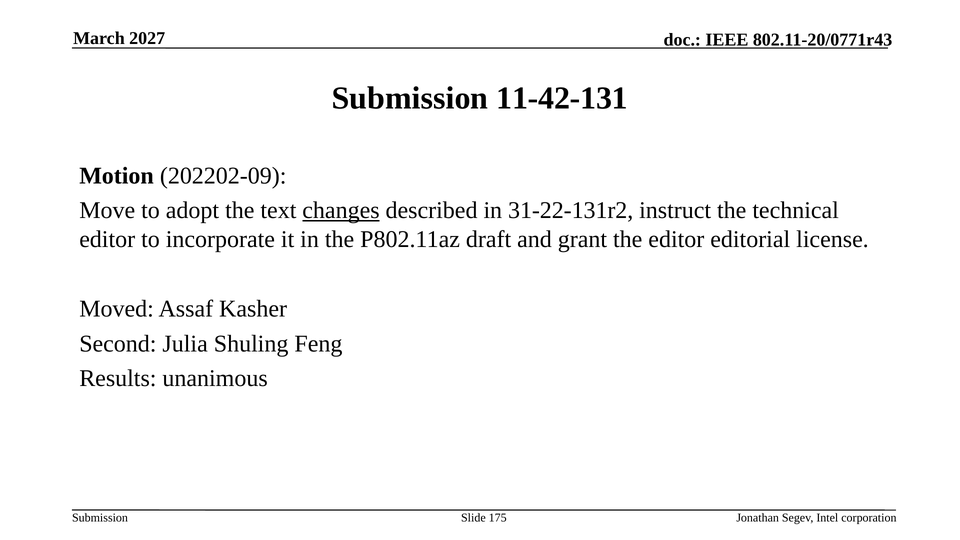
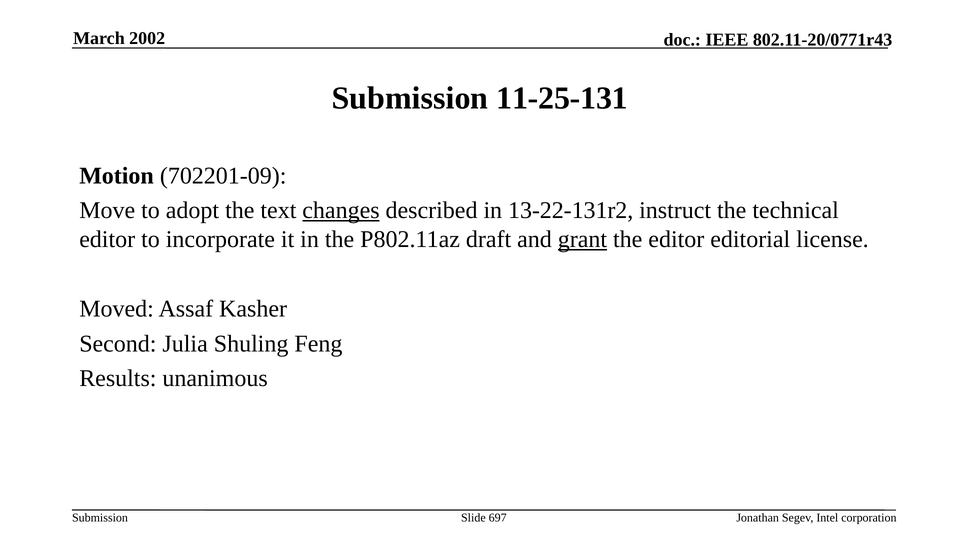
2027: 2027 -> 2002
11-42-131: 11-42-131 -> 11-25-131
202202-09: 202202-09 -> 702201-09
31-22-131r2: 31-22-131r2 -> 13-22-131r2
grant underline: none -> present
175: 175 -> 697
